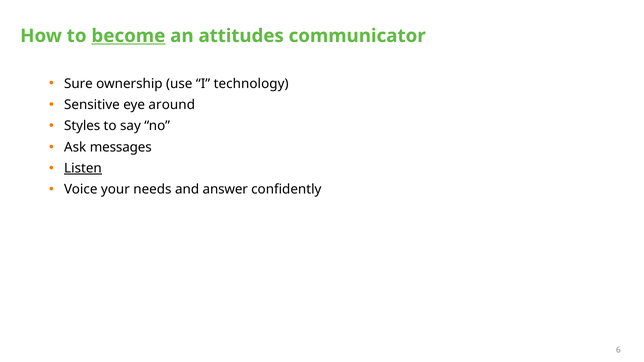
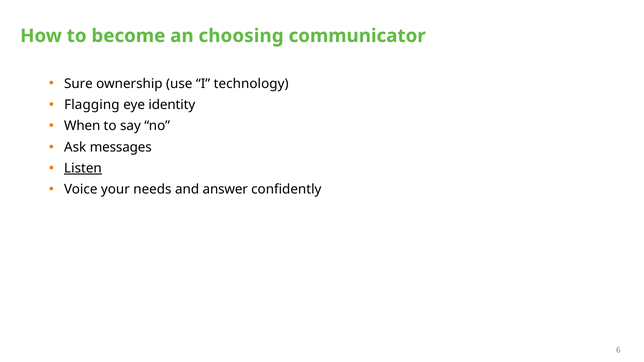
become underline: present -> none
attitudes: attitudes -> choosing
Sensitive: Sensitive -> Flagging
around: around -> identity
Styles: Styles -> When
